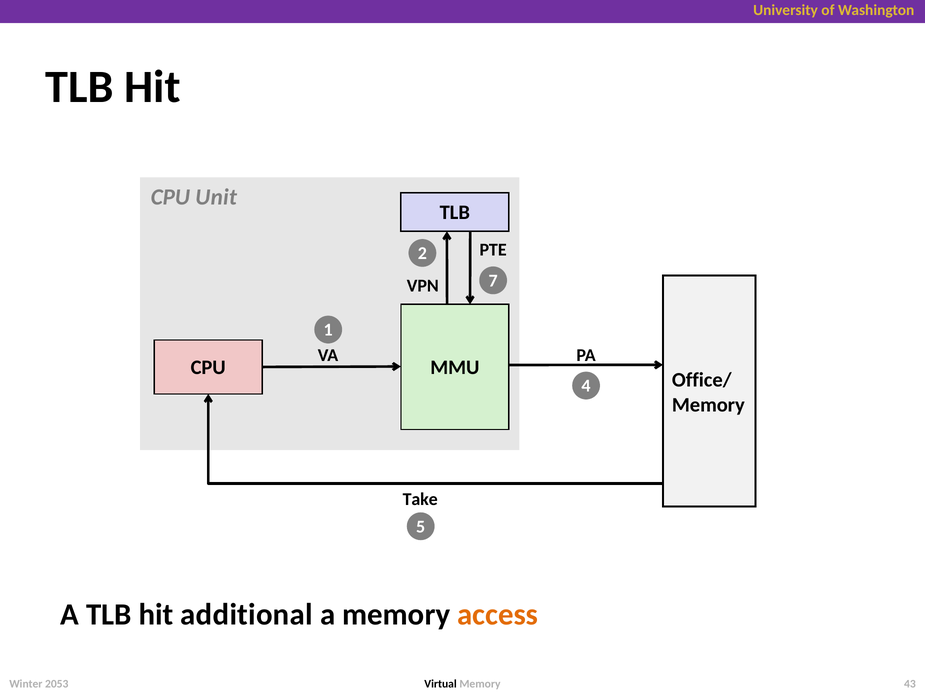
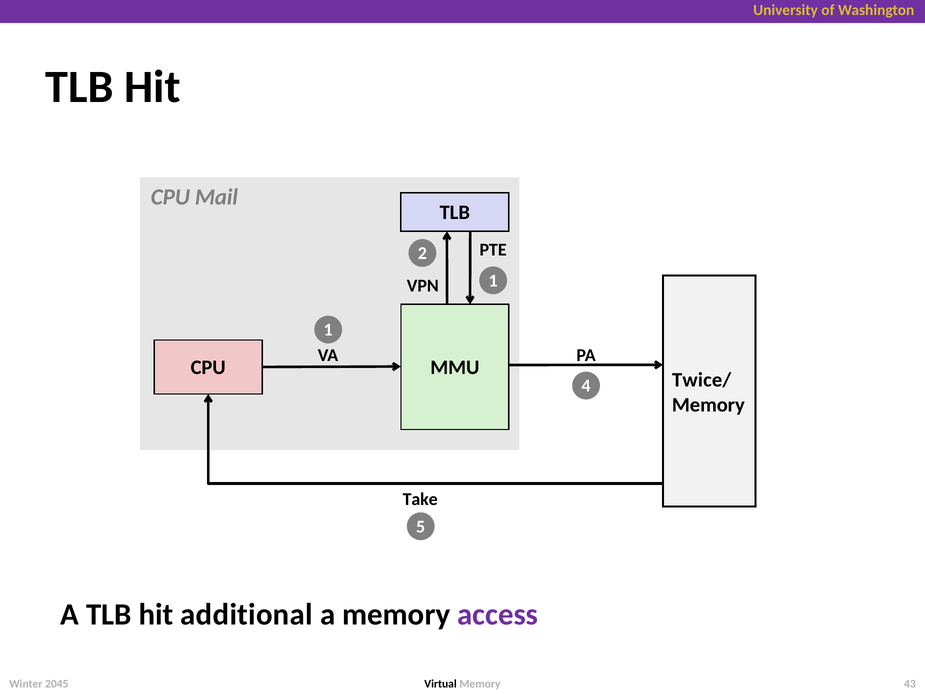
Unit: Unit -> Mail
VPN 7: 7 -> 1
Office/: Office/ -> Twice/
access colour: orange -> purple
2053: 2053 -> 2045
